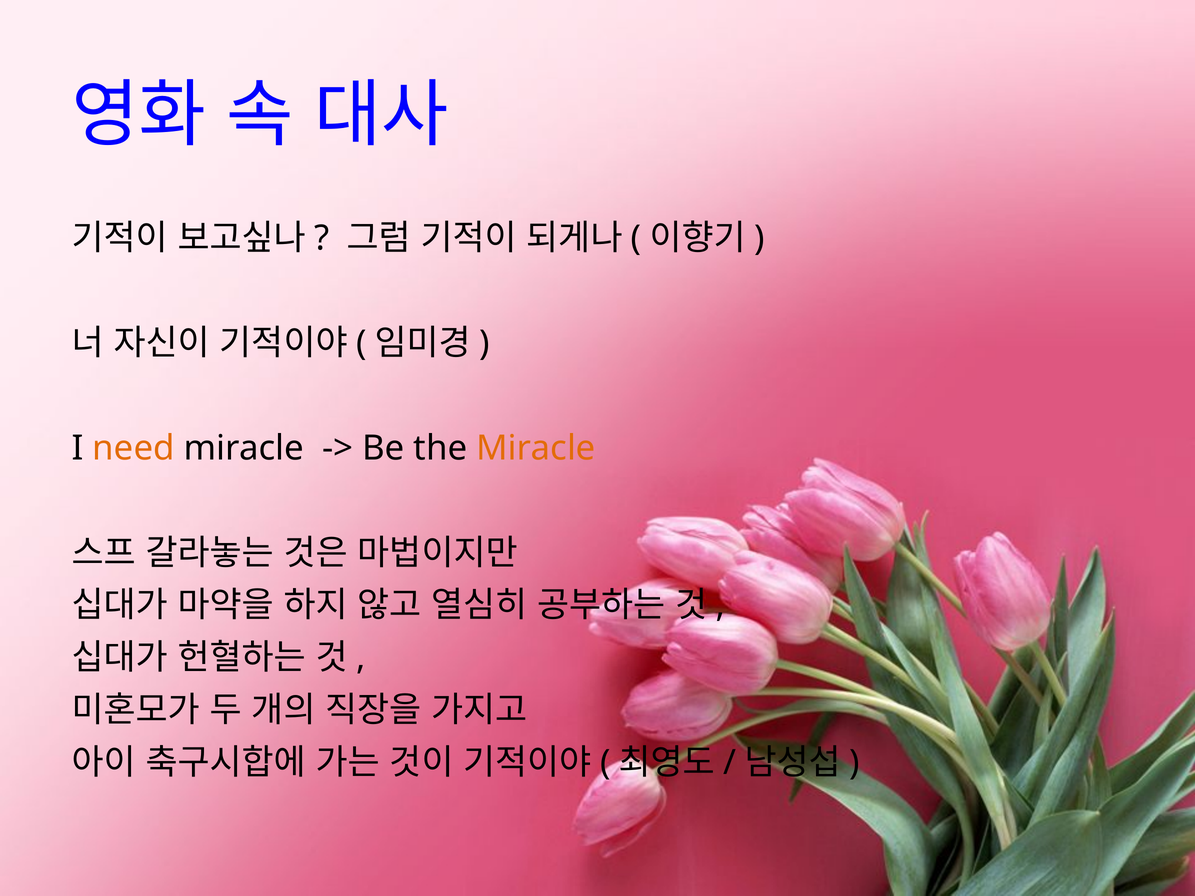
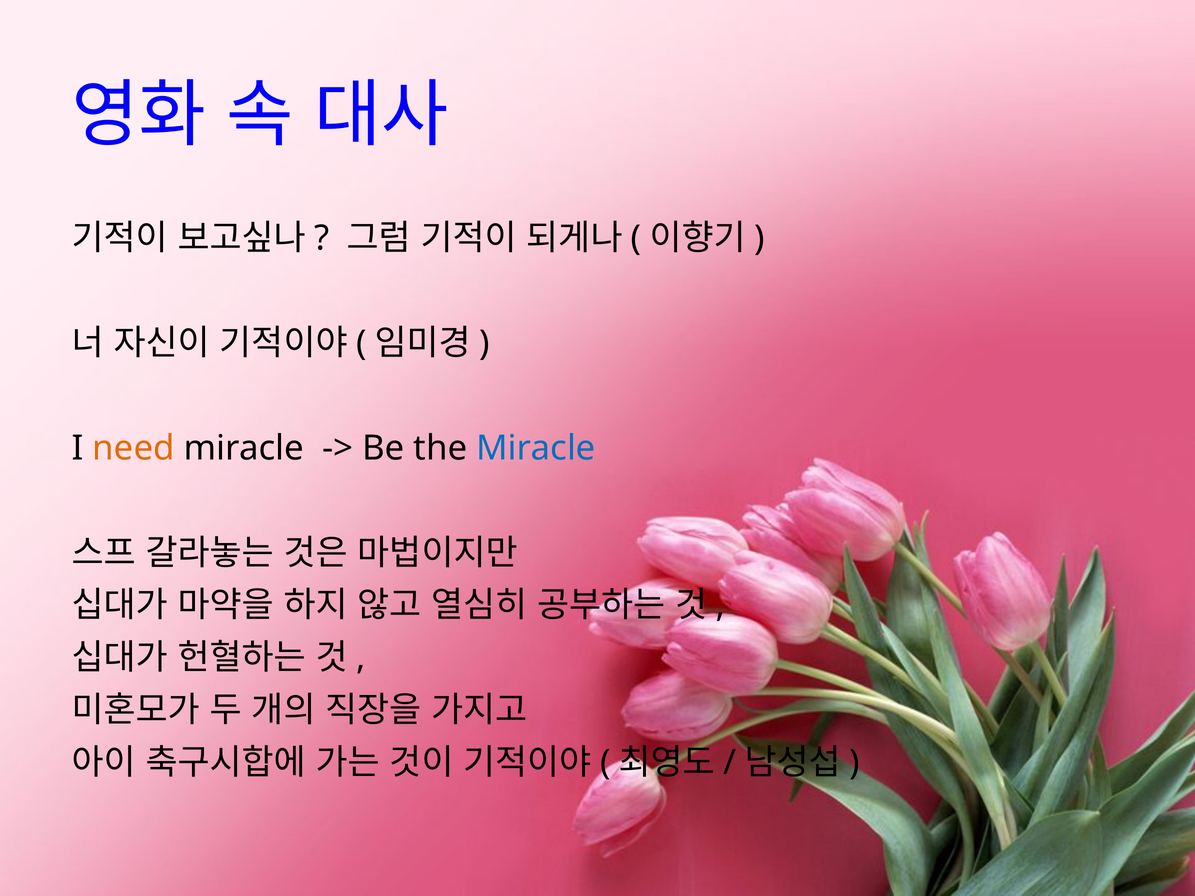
Miracle at (536, 448) colour: orange -> blue
